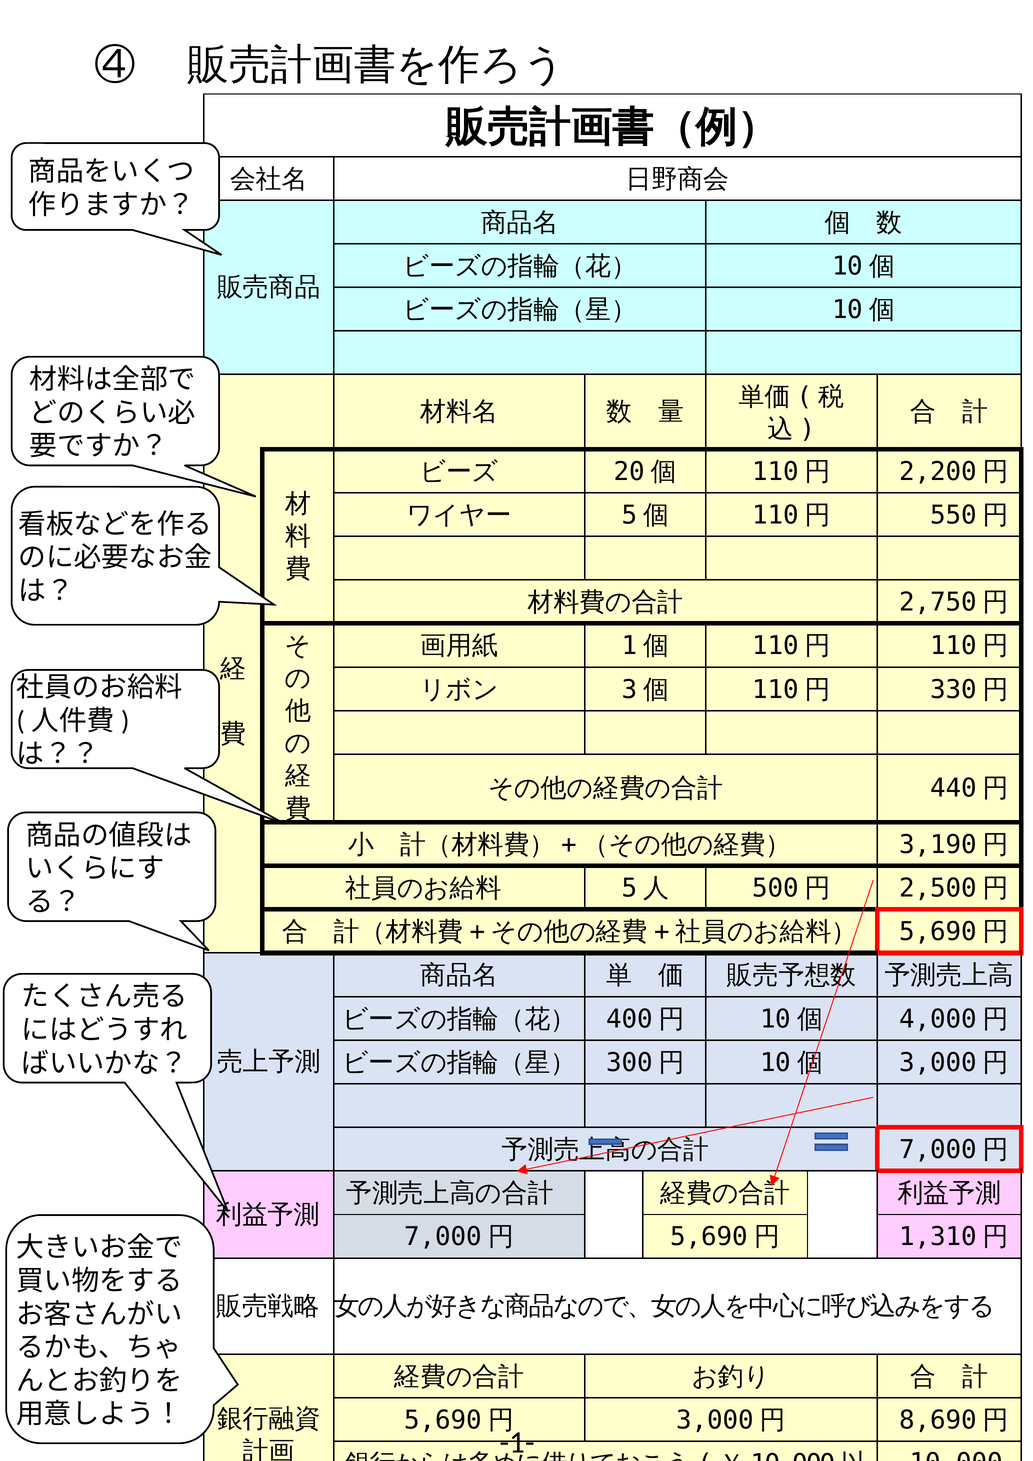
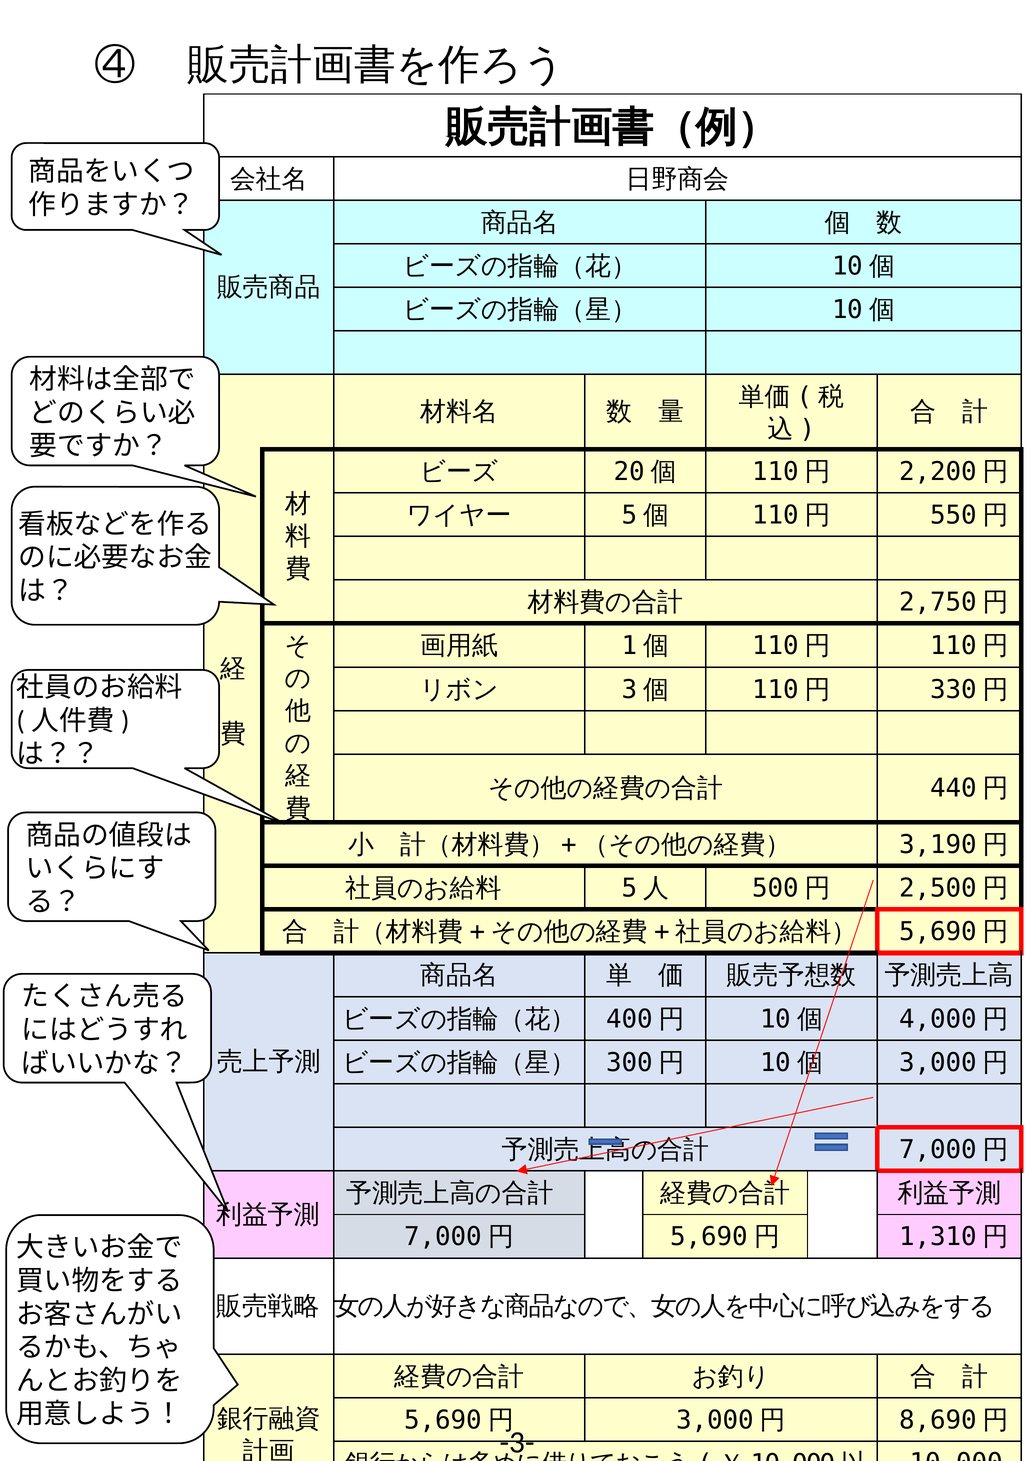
-1-: -1- -> -3-
